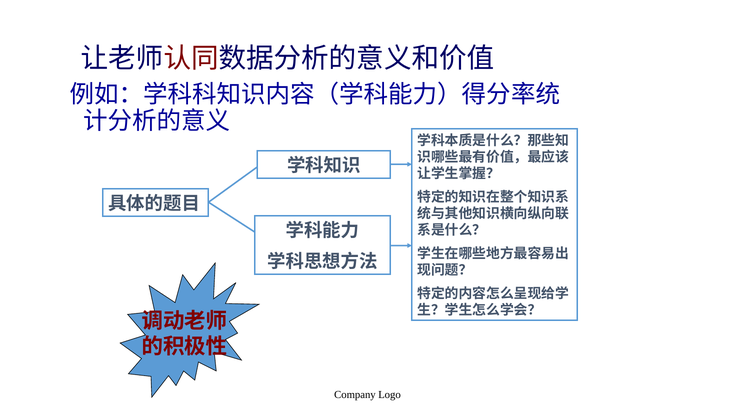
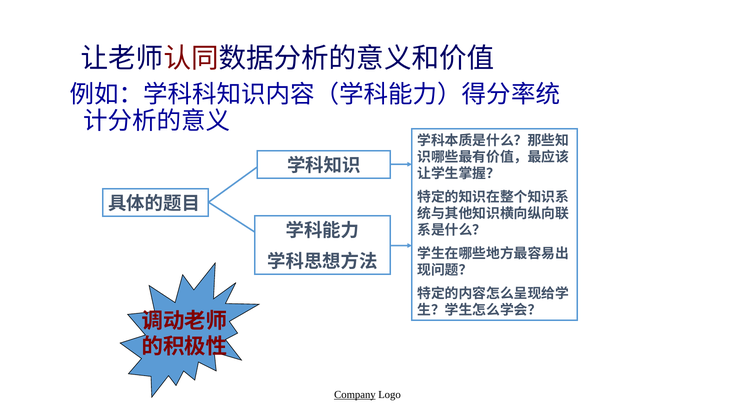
Company underline: none -> present
